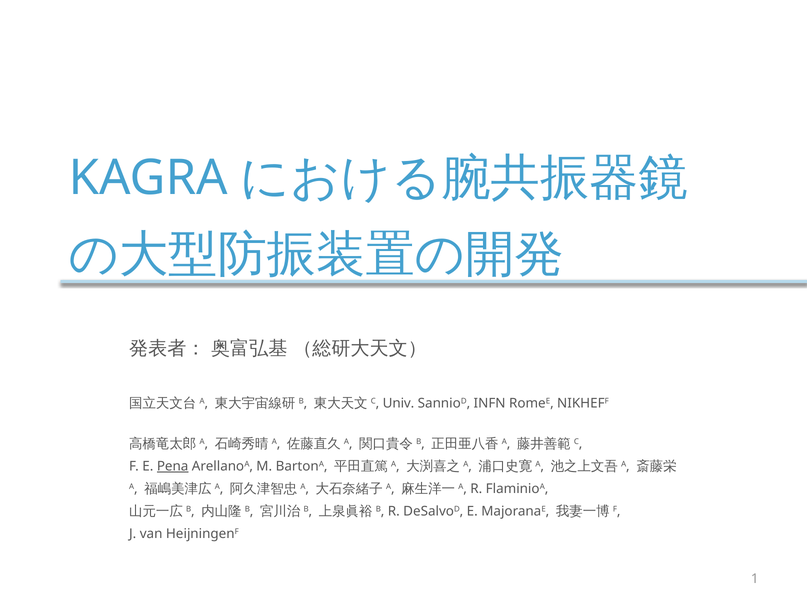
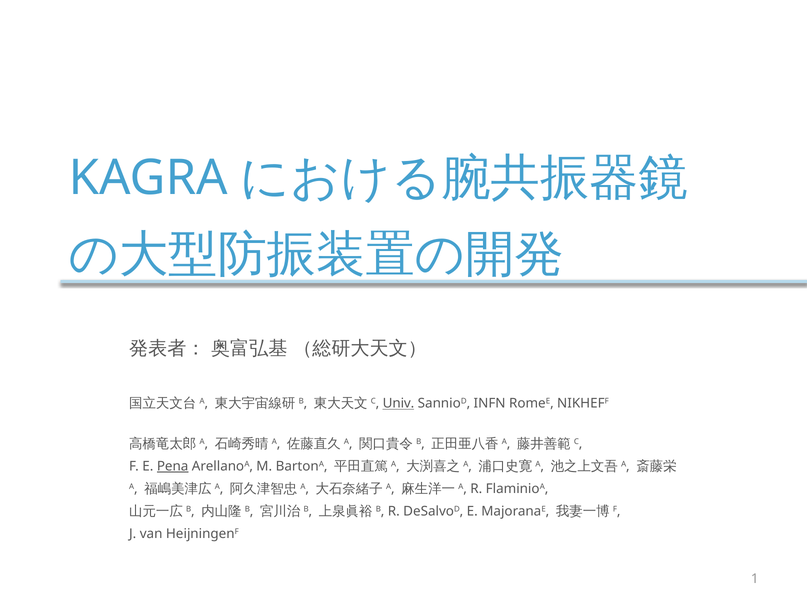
Univ underline: none -> present
